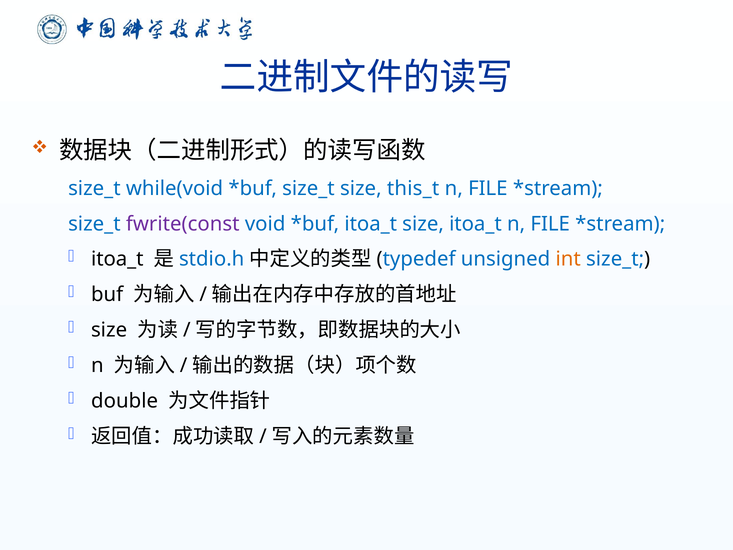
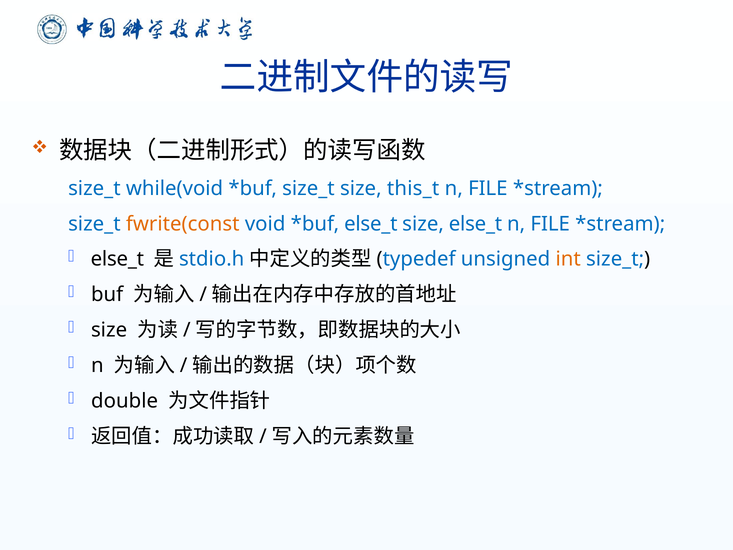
fwrite(const colour: purple -> orange
itoa_t at (371, 224): itoa_t -> else_t
size itoa_t: itoa_t -> else_t
itoa_t at (117, 259): itoa_t -> else_t
